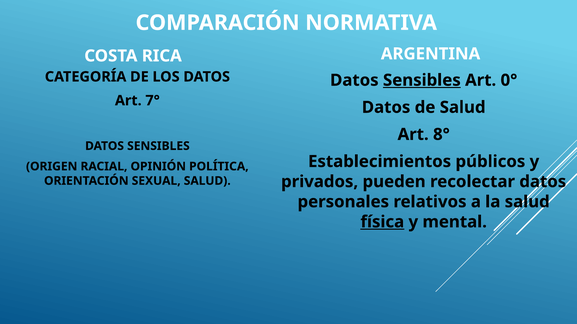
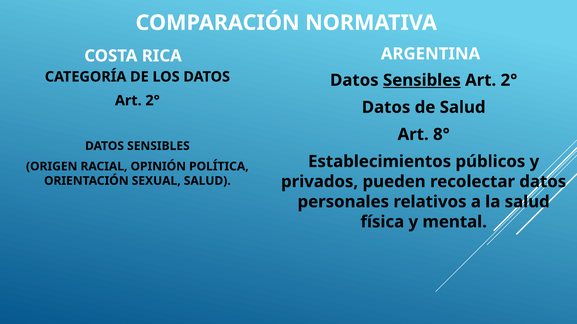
0° at (509, 80): 0° -> 2°
7° at (153, 101): 7° -> 2°
física underline: present -> none
